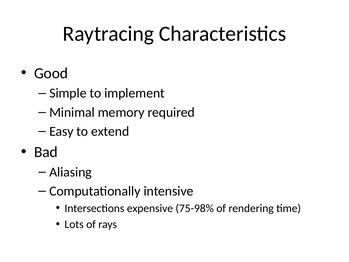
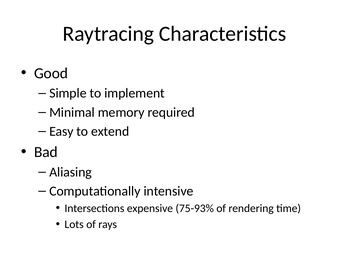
75-98%: 75-98% -> 75-93%
